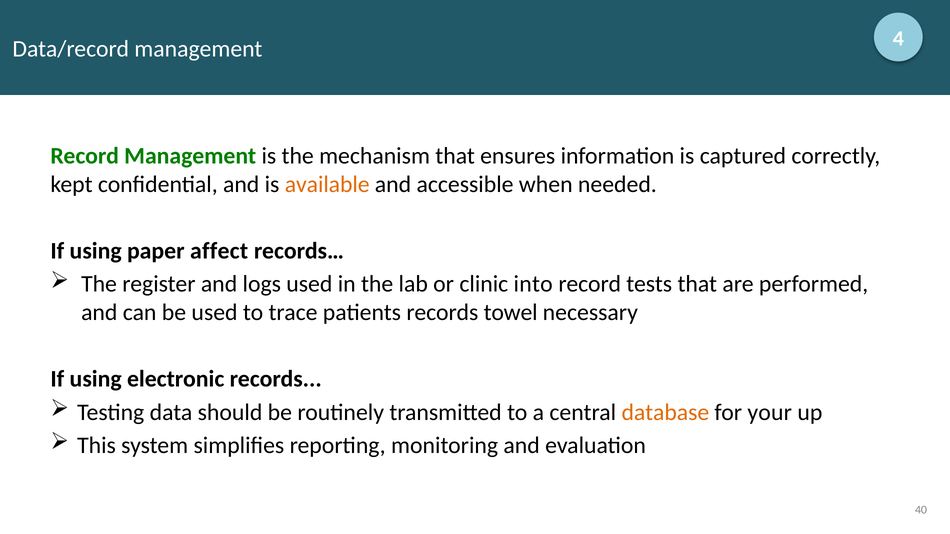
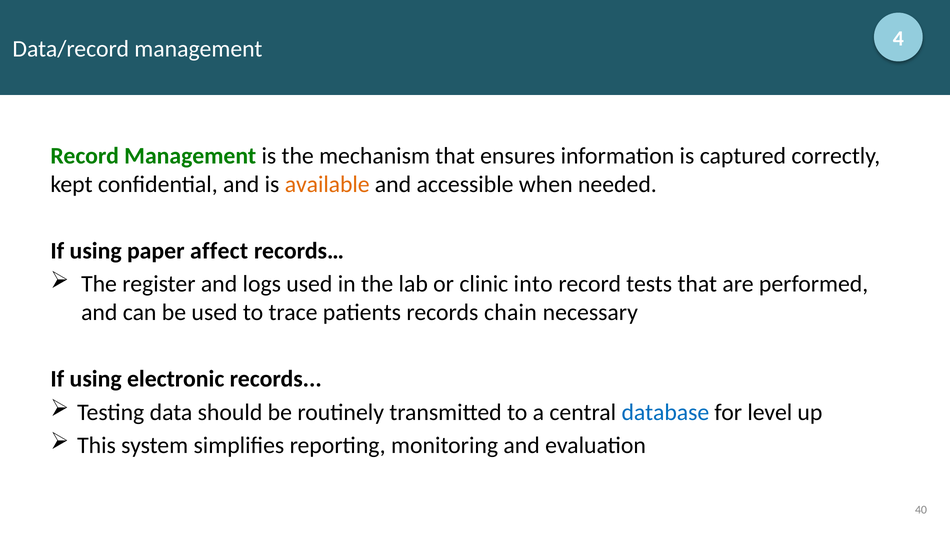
towel: towel -> chain
database colour: orange -> blue
your: your -> level
